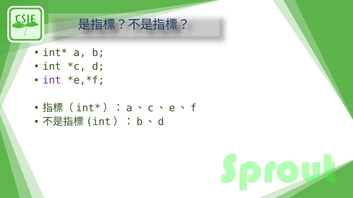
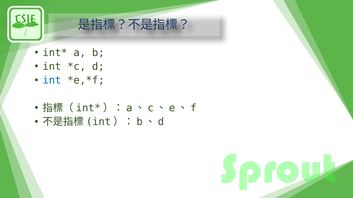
int at (52, 81) colour: purple -> blue
